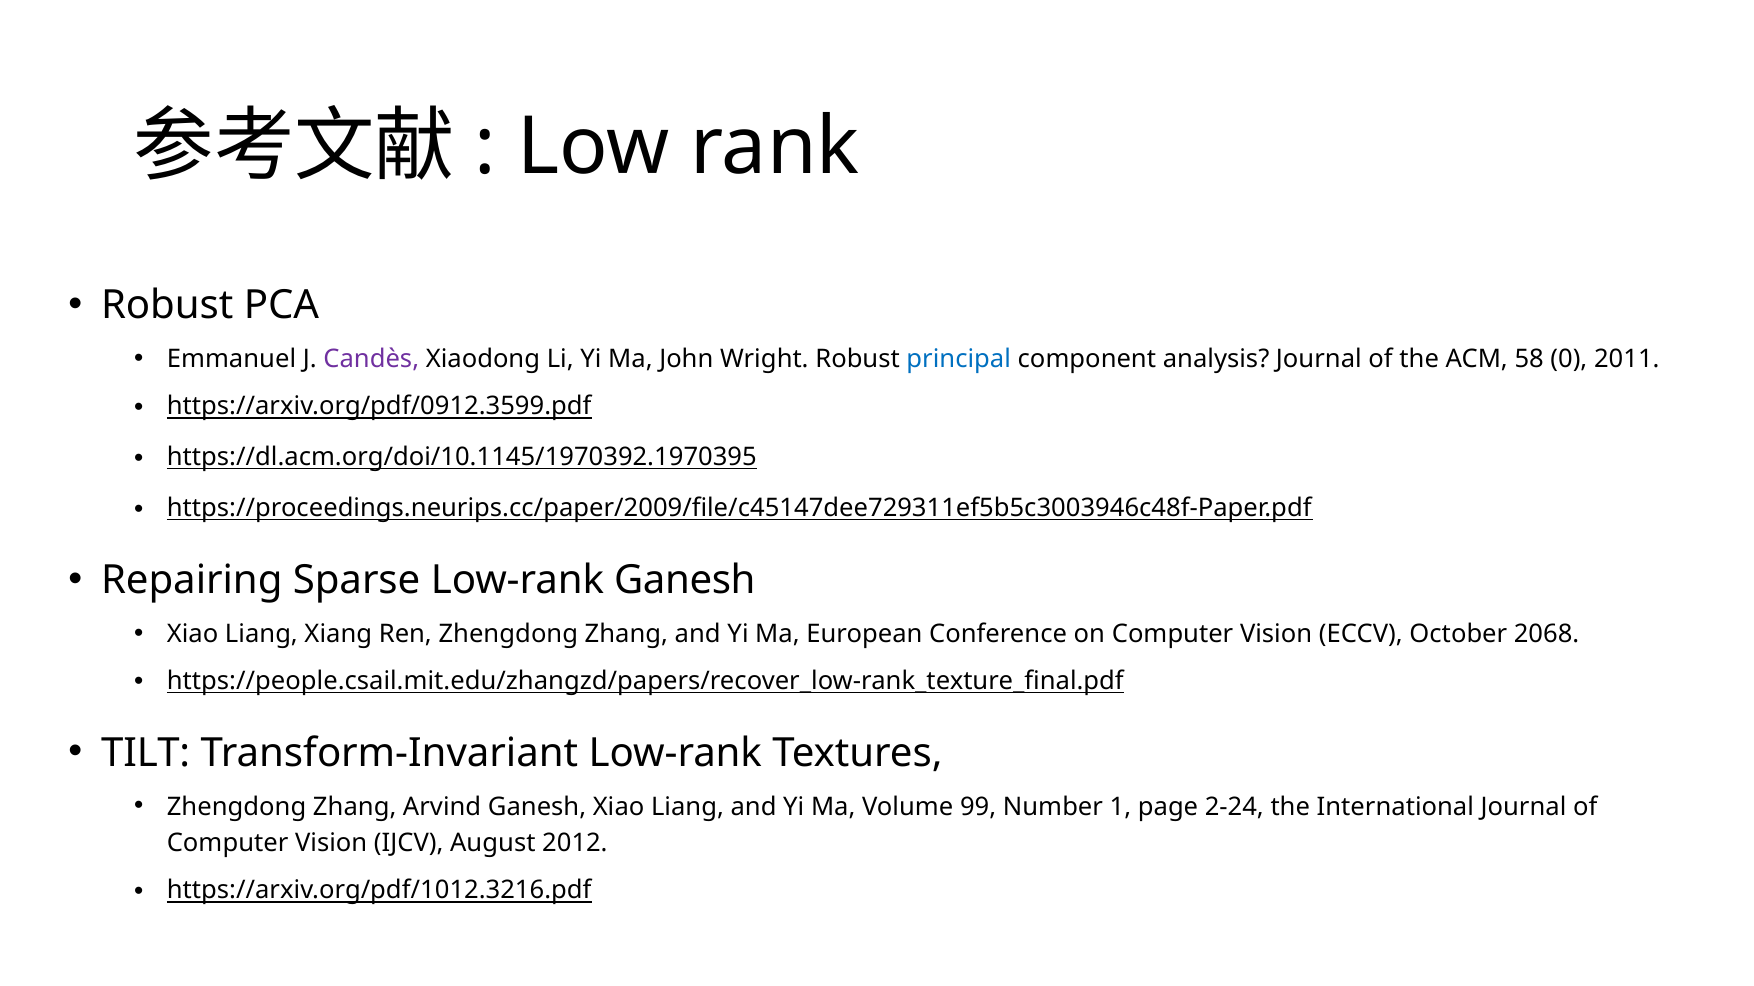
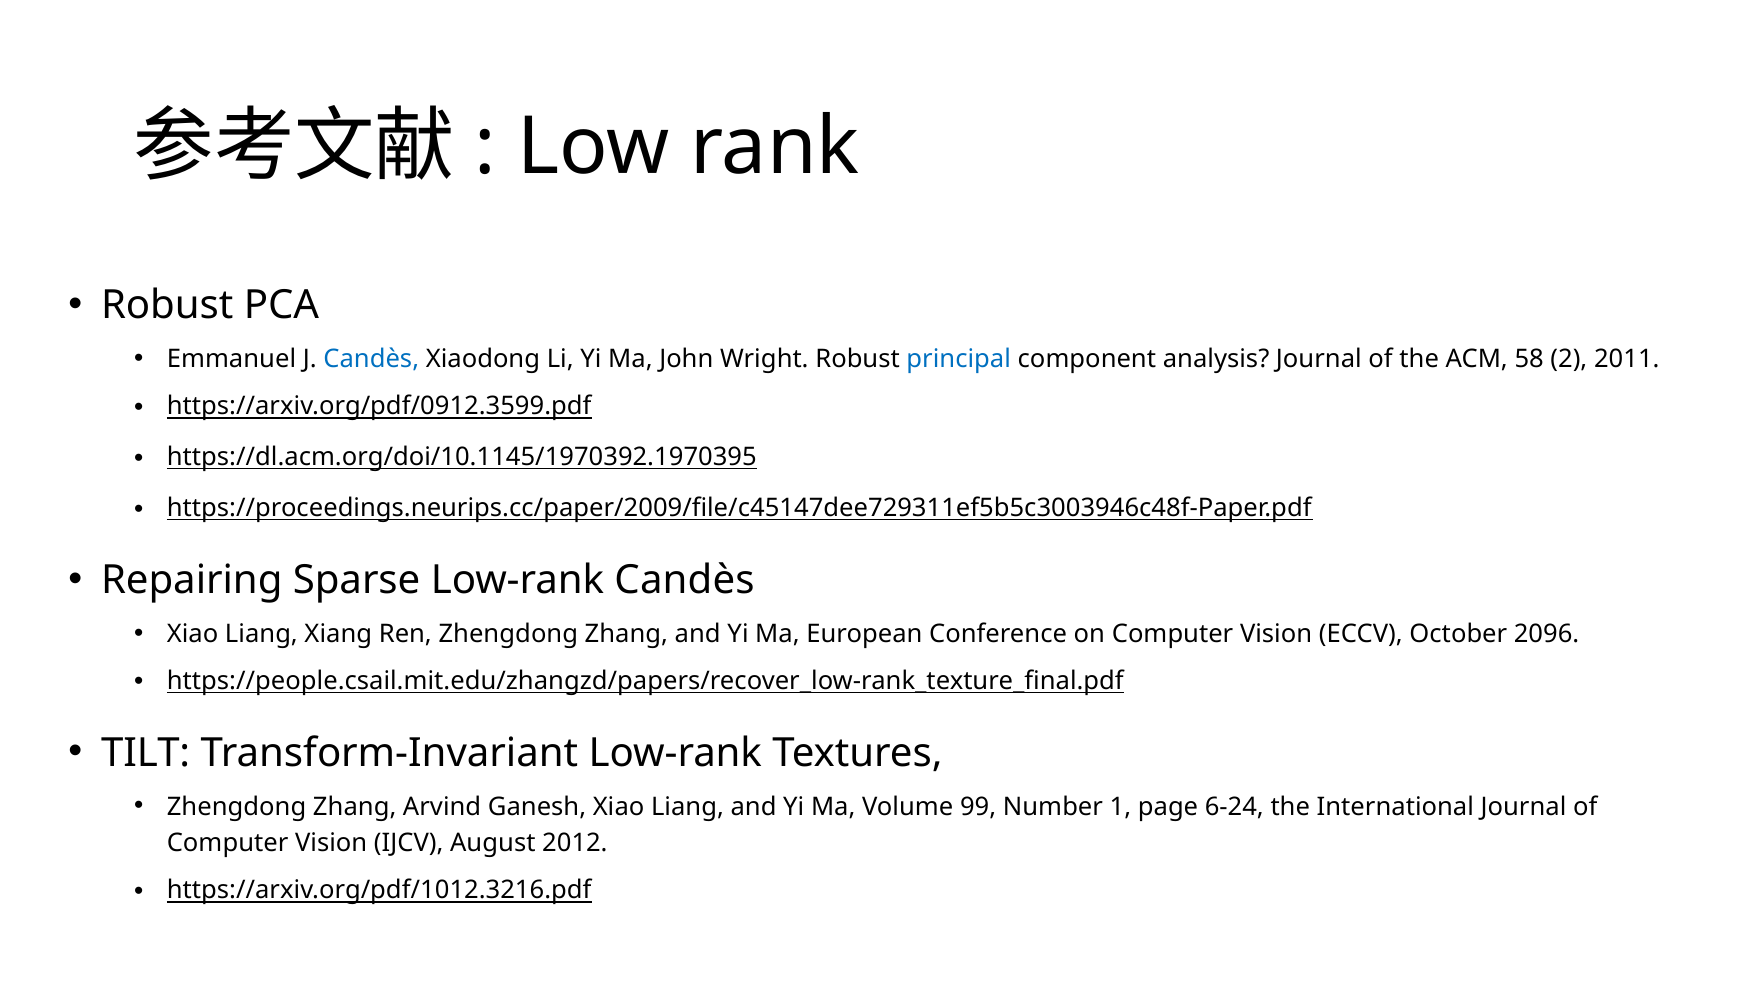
Candès at (371, 359) colour: purple -> blue
0: 0 -> 2
Low-rank Ganesh: Ganesh -> Candès
2068: 2068 -> 2096
2-24: 2-24 -> 6-24
